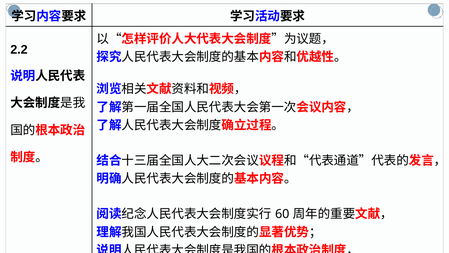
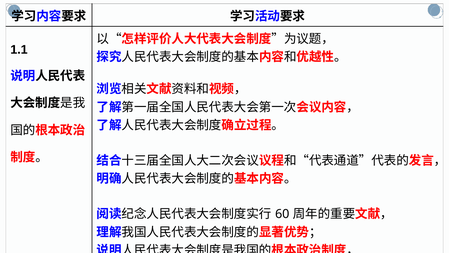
2.2: 2.2 -> 1.1
